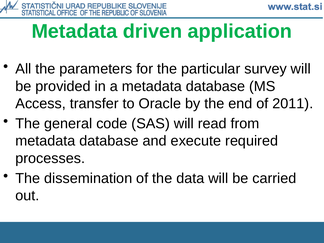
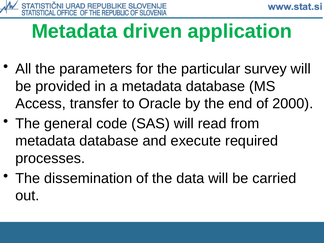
2011: 2011 -> 2000
